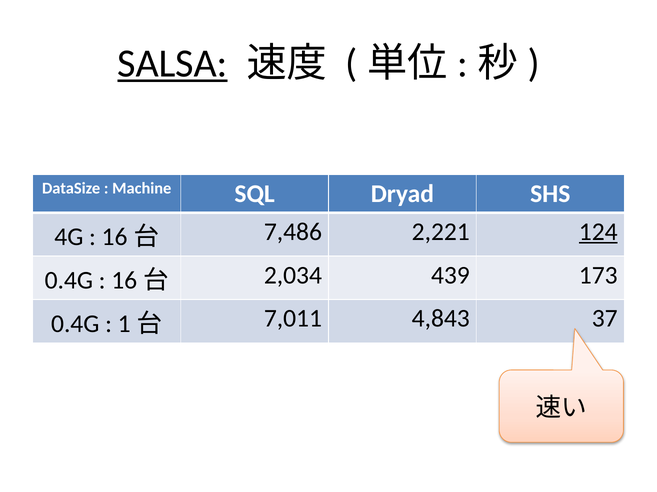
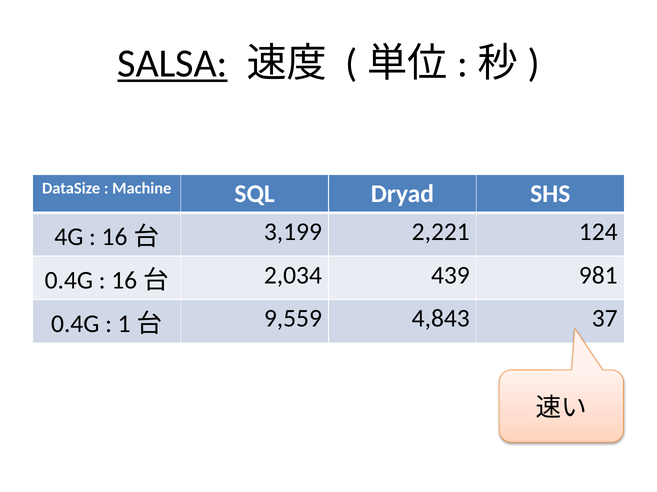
7,486: 7,486 -> 3,199
124 underline: present -> none
173: 173 -> 981
7,011: 7,011 -> 9,559
